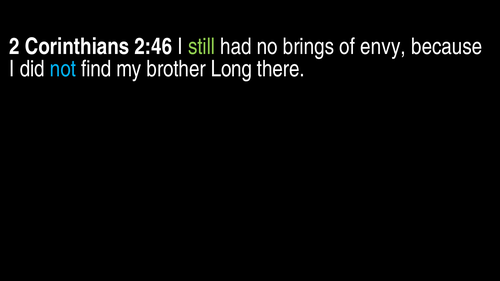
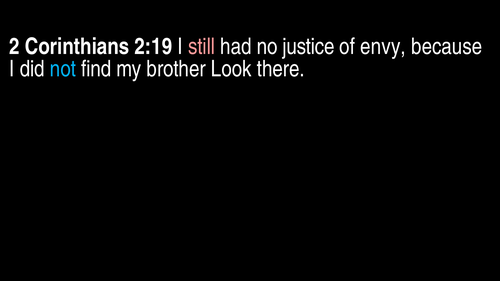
2:46: 2:46 -> 2:19
still colour: light green -> pink
brings: brings -> justice
Long: Long -> Look
